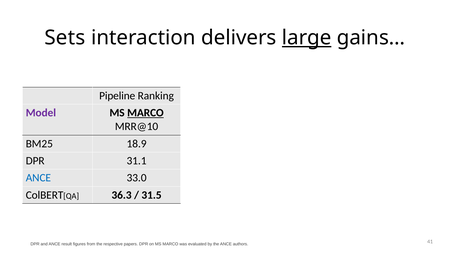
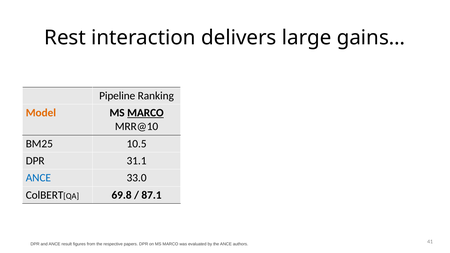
Sets: Sets -> Rest
large underline: present -> none
Model colour: purple -> orange
18.9: 18.9 -> 10.5
36.3: 36.3 -> 69.8
31.5: 31.5 -> 87.1
